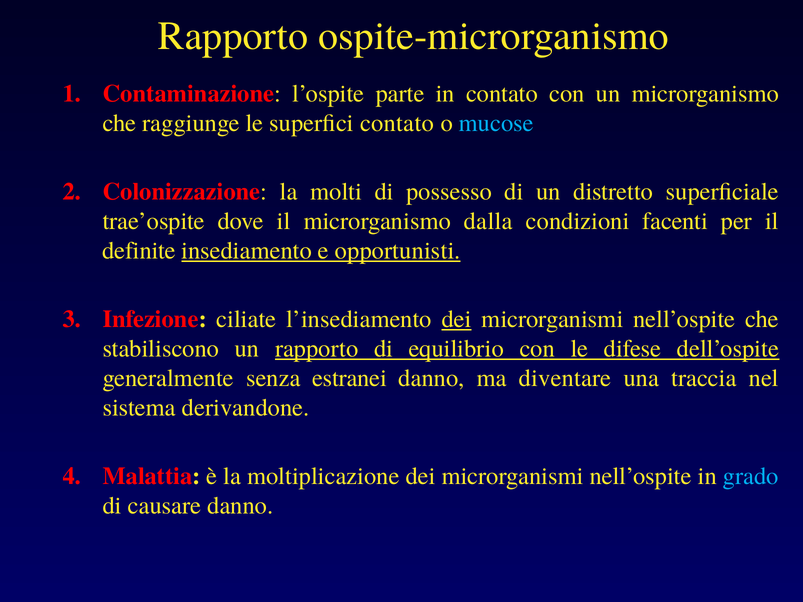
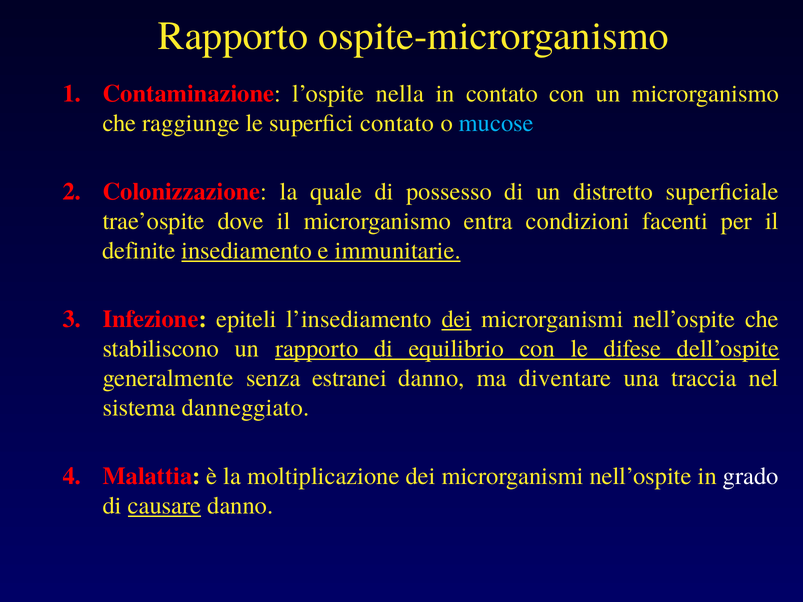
parte: parte -> nella
molti: molti -> quale
dalla: dalla -> entra
opportunisti: opportunisti -> immunitarie
ciliate: ciliate -> epiteli
derivandone: derivandone -> danneggiato
grado colour: light blue -> white
causare underline: none -> present
